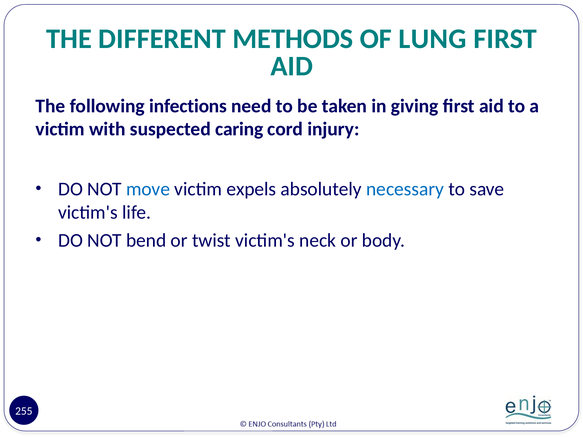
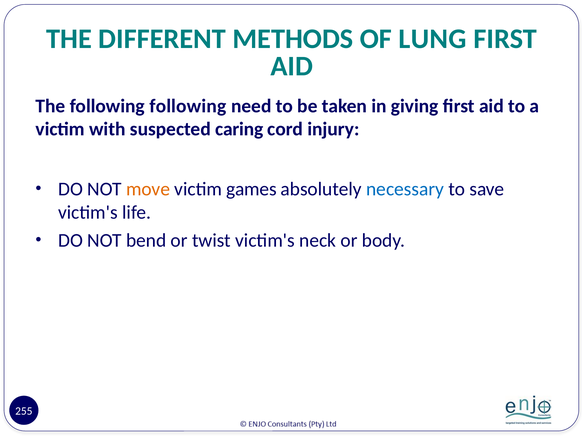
following infections: infections -> following
move colour: blue -> orange
expels: expels -> games
